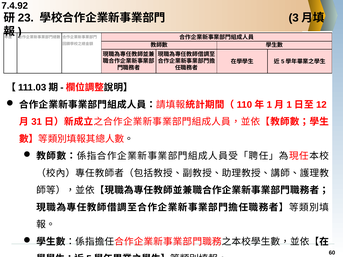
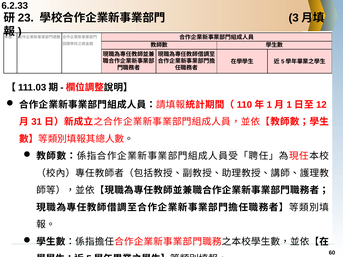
7.4.92: 7.4.92 -> 6.2.33
